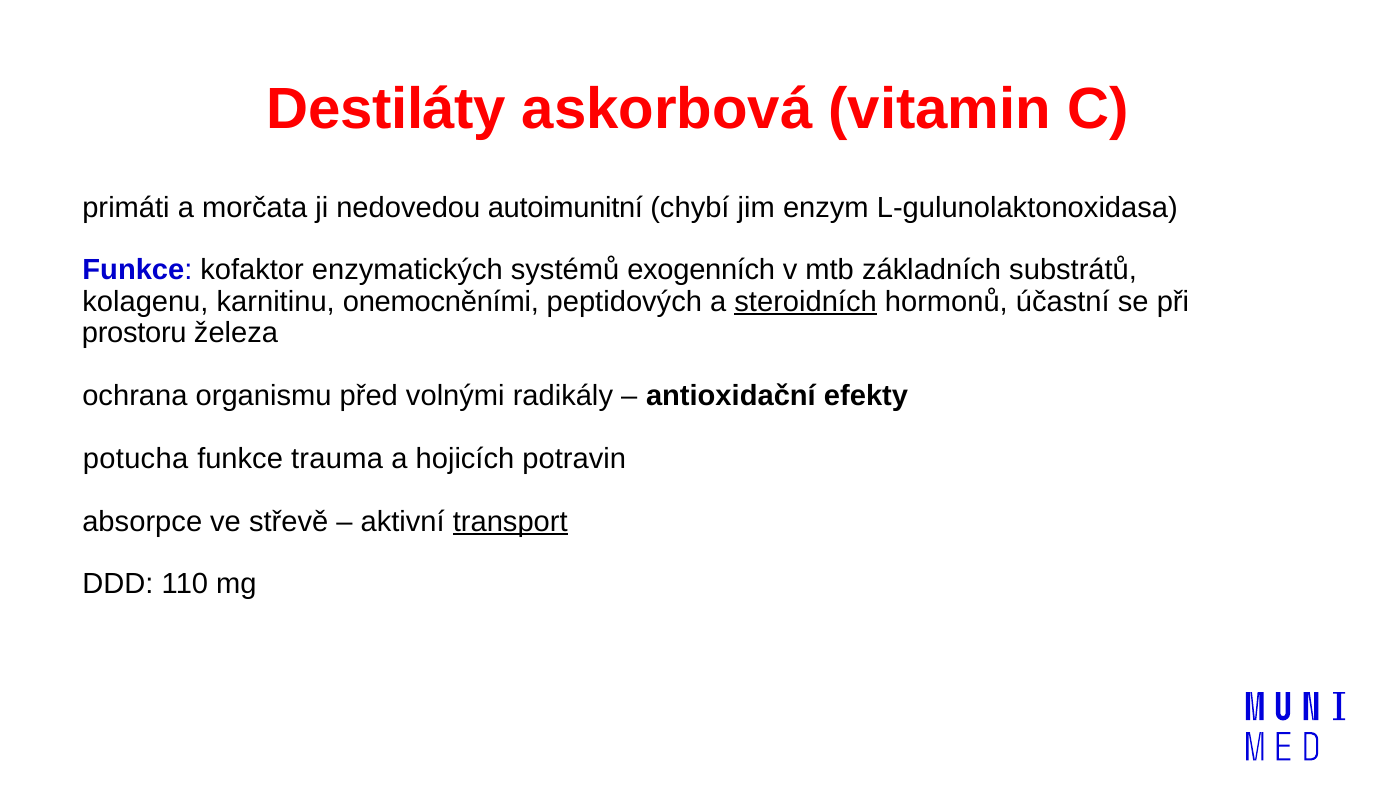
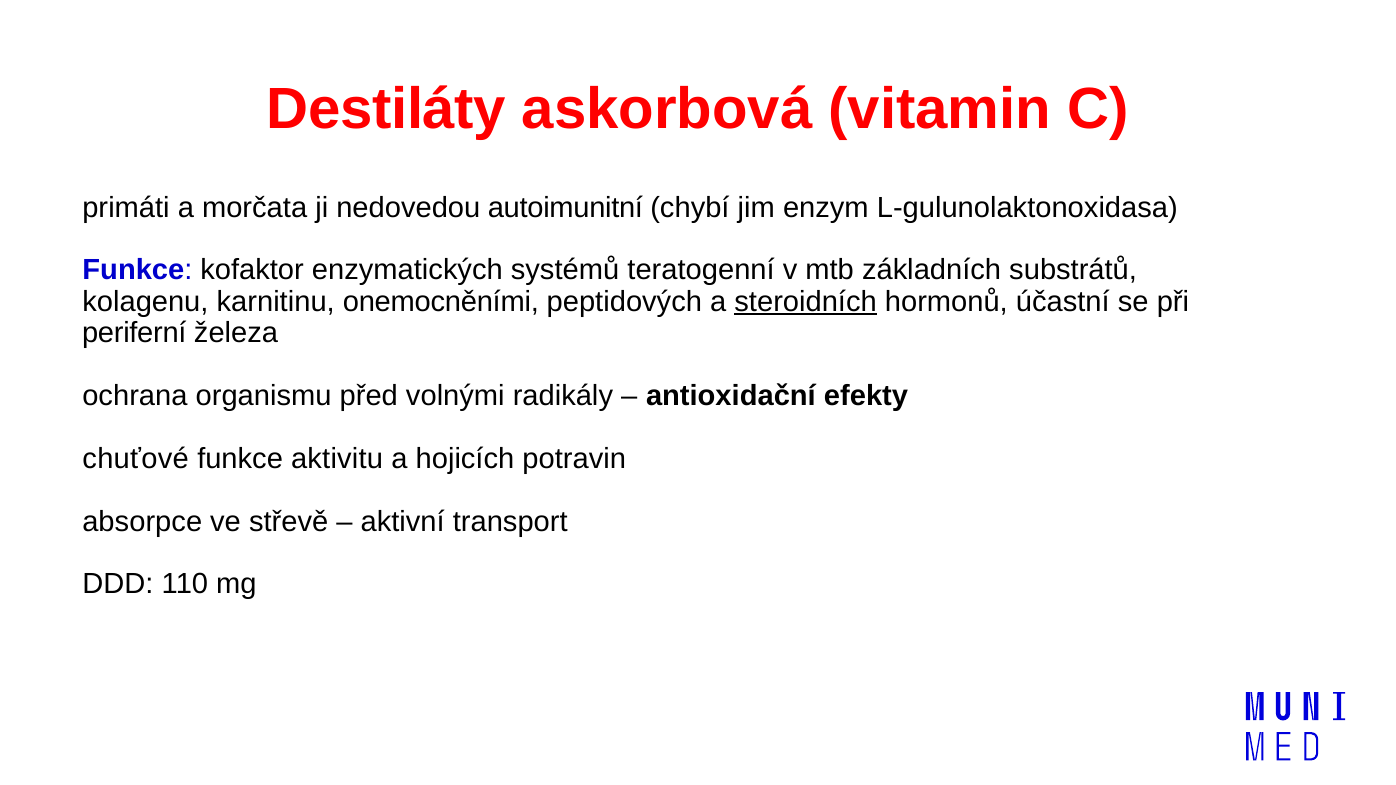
exogenních: exogenních -> teratogenní
prostoru: prostoru -> periferní
potucha: potucha -> chuťové
trauma: trauma -> aktivitu
transport underline: present -> none
